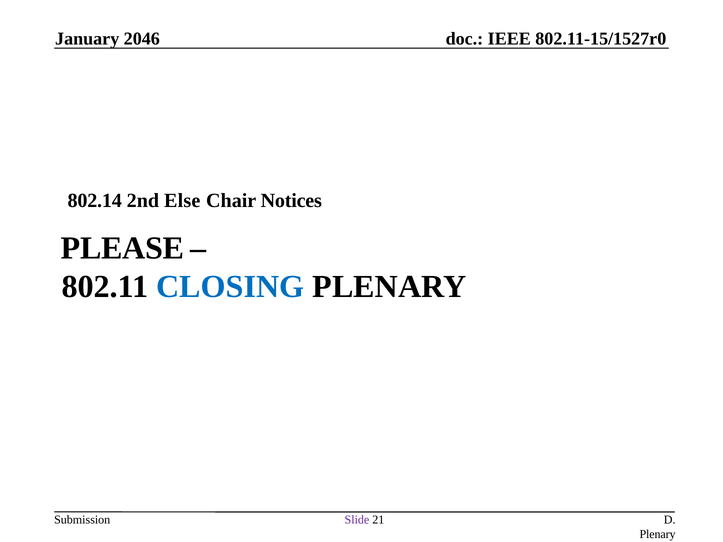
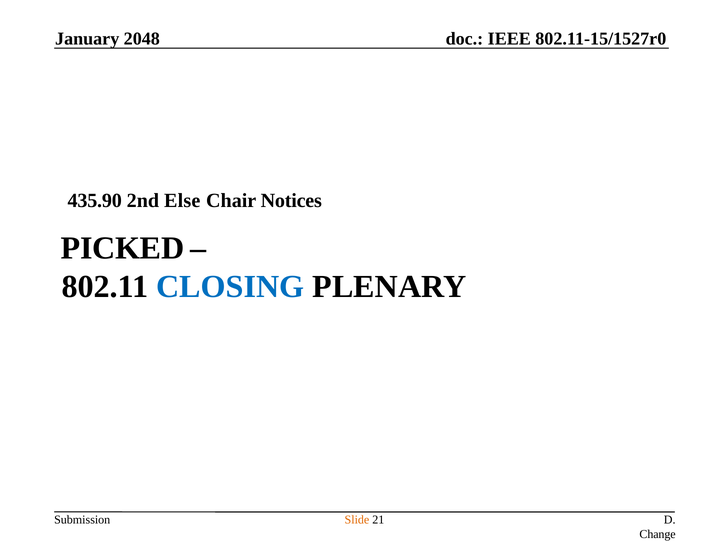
2046: 2046 -> 2048
802.14: 802.14 -> 435.90
PLEASE: PLEASE -> PICKED
Slide colour: purple -> orange
Plenary at (658, 535): Plenary -> Change
